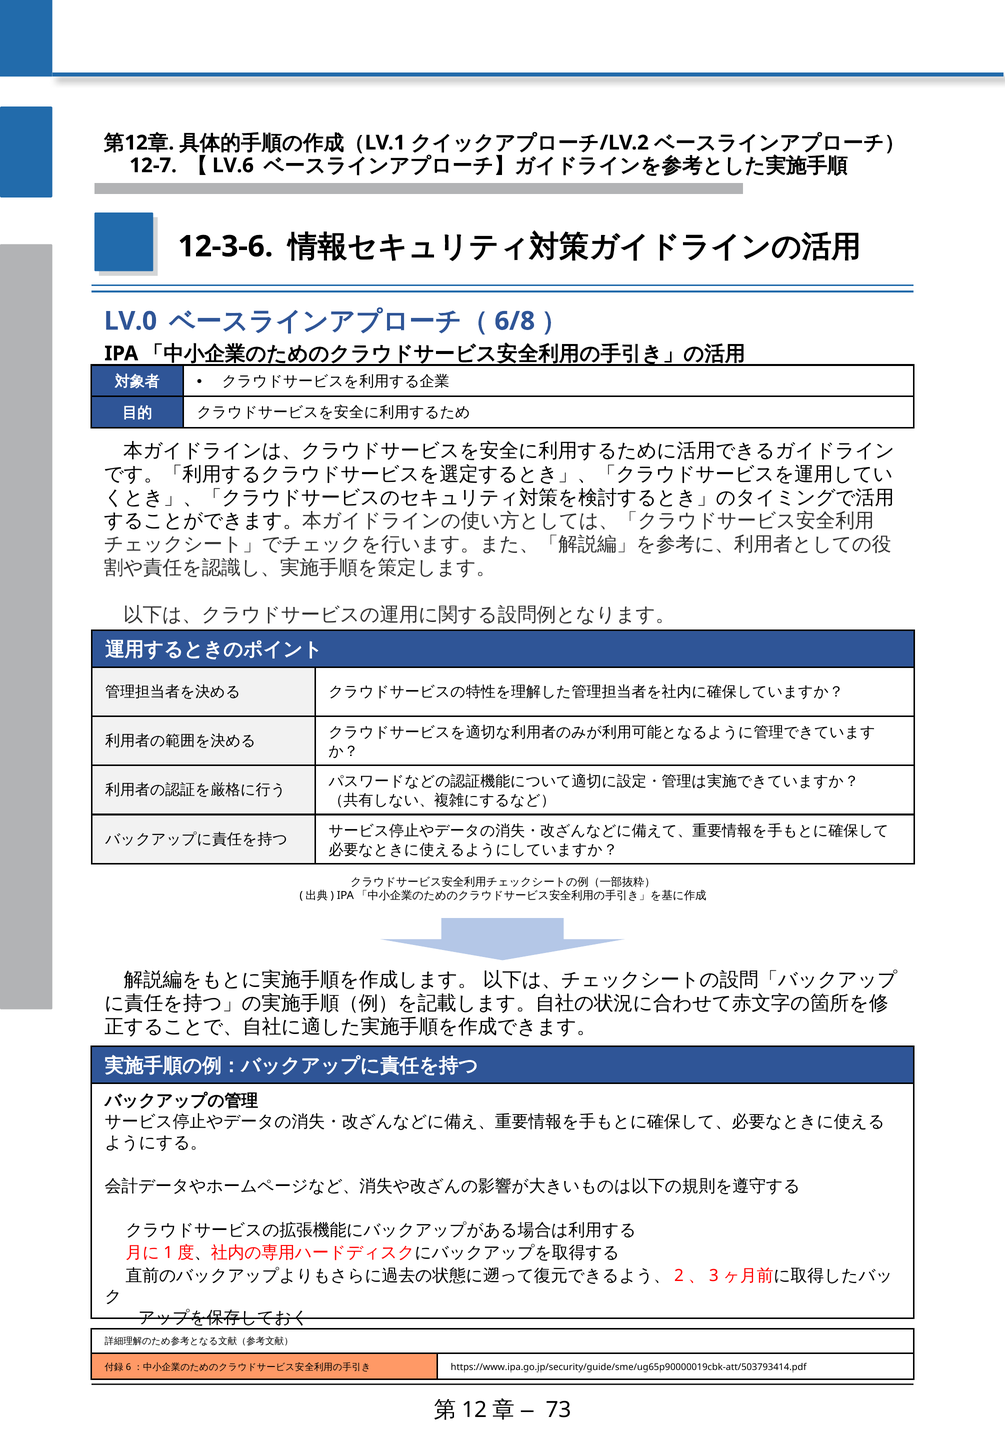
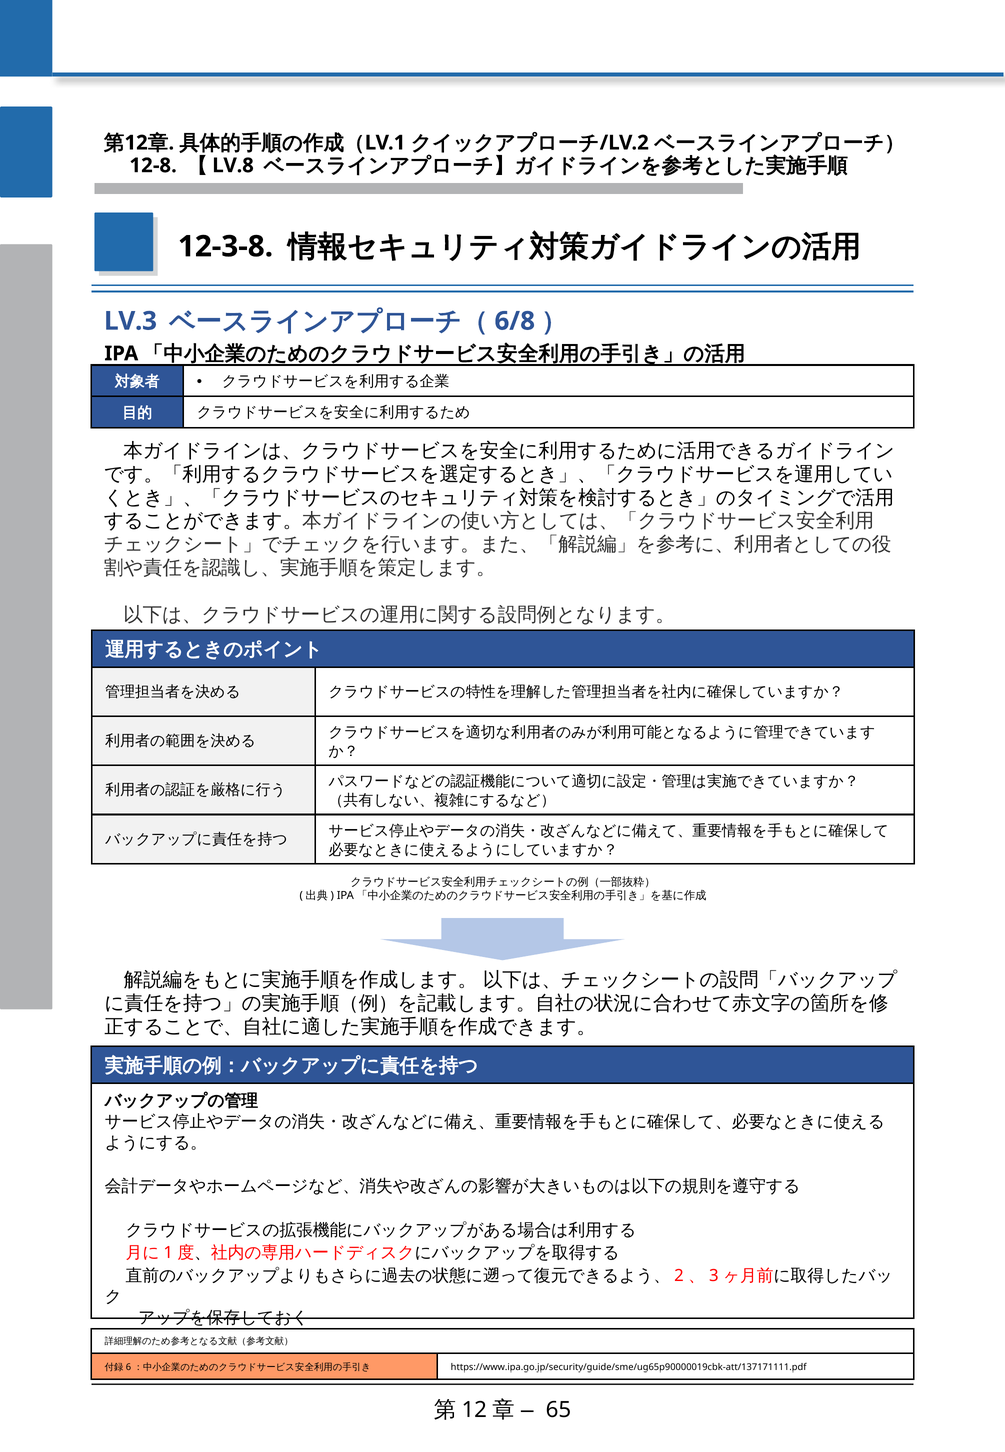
12-7: 12-7 -> 12-8
LV.6: LV.6 -> LV.8
12-3-6: 12-3-6 -> 12-3-8
LV.0: LV.0 -> LV.3
https://www.ipa.go.jp/security/guide/sme/ug65p90000019cbk-att/503793414.pdf: https://www.ipa.go.jp/security/guide/sme/ug65p90000019cbk-att/503793414.pdf -> https://www.ipa.go.jp/security/guide/sme/ug65p90000019cbk-att/137171111.pdf
73: 73 -> 65
